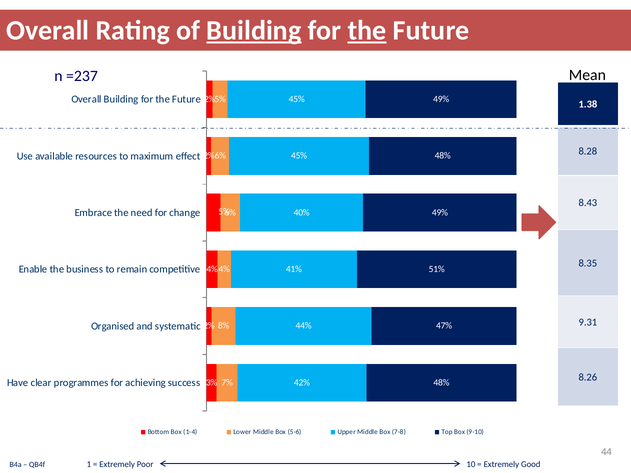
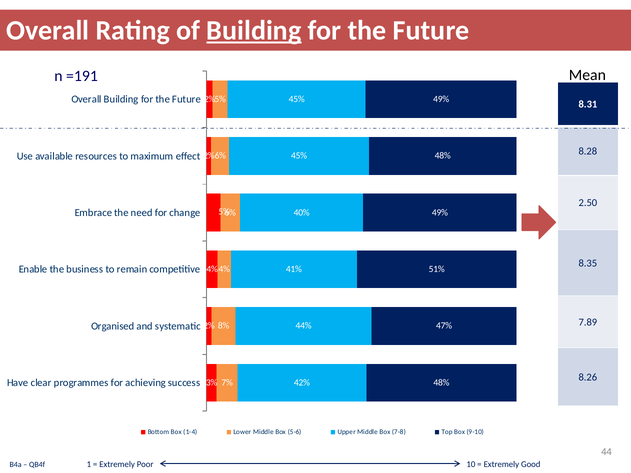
the at (367, 31) underline: present -> none
=237: =237 -> =191
1.38: 1.38 -> 8.31
8.43: 8.43 -> 2.50
9.31: 9.31 -> 7.89
